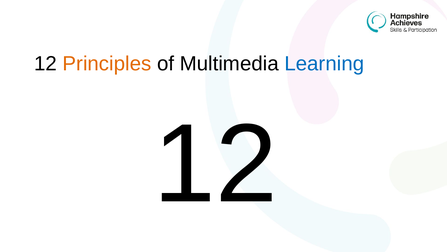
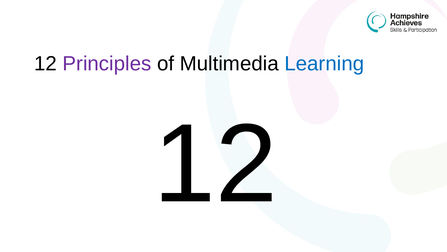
Principles colour: orange -> purple
